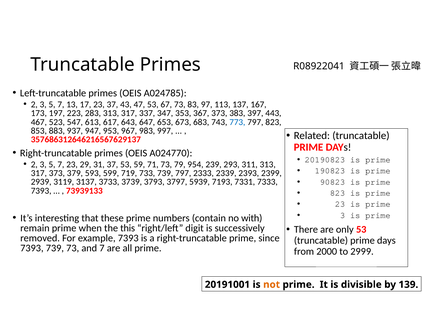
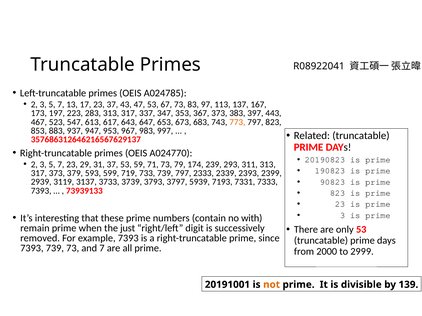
773 colour: blue -> orange
954: 954 -> 174
this: this -> just
